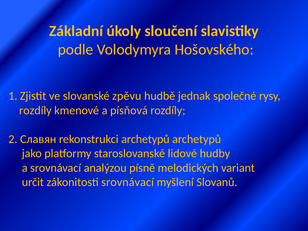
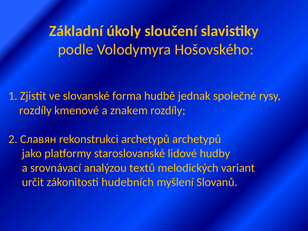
zpěvu: zpěvu -> forma
písňová: písňová -> znakem
písně: písně -> textů
zákonitosti srovnávací: srovnávací -> hudebních
